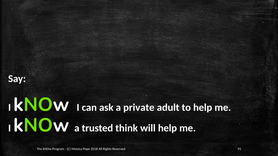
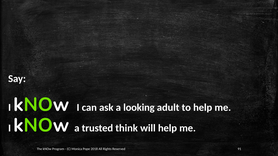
private: private -> looking
